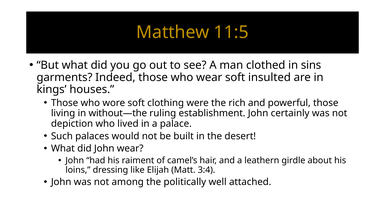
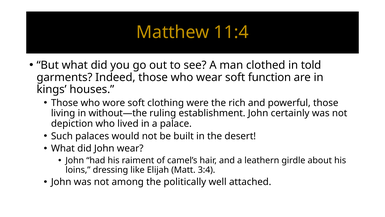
11:5: 11:5 -> 11:4
sins: sins -> told
insulted: insulted -> function
